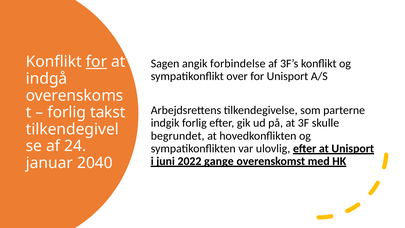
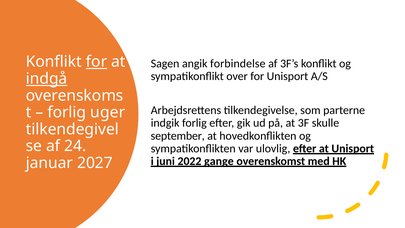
indgå underline: none -> present
takst: takst -> uger
begrundet: begrundet -> september
2040: 2040 -> 2027
